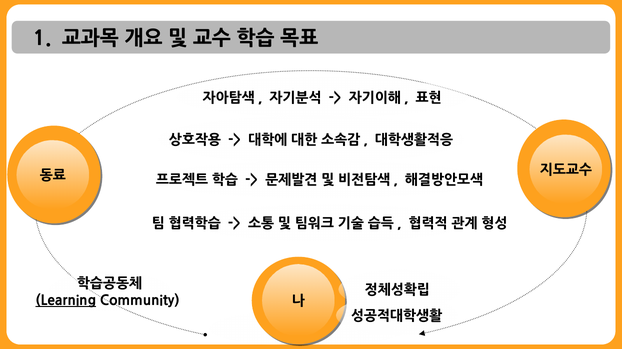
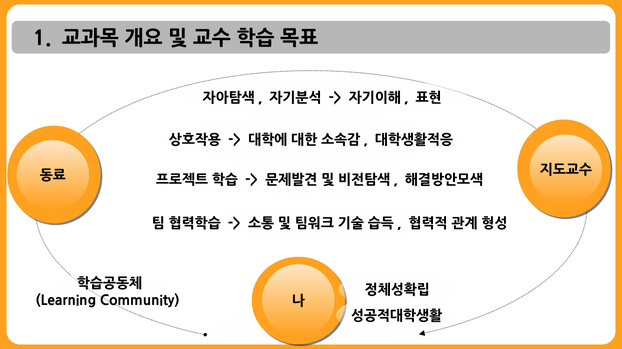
Learning underline: present -> none
